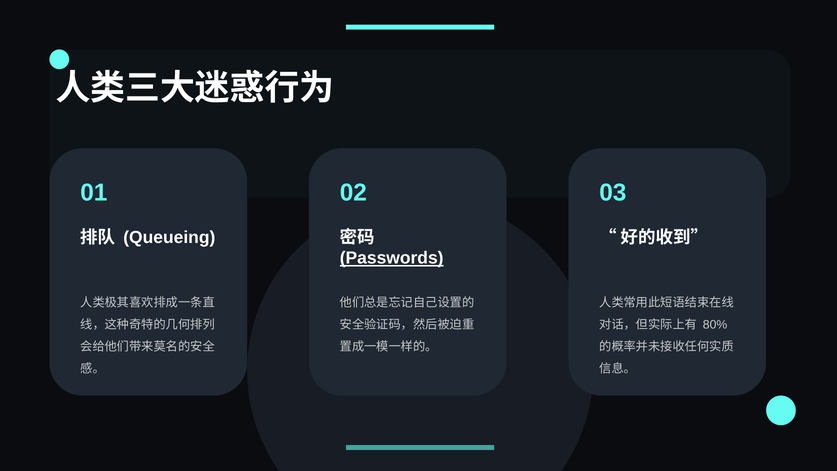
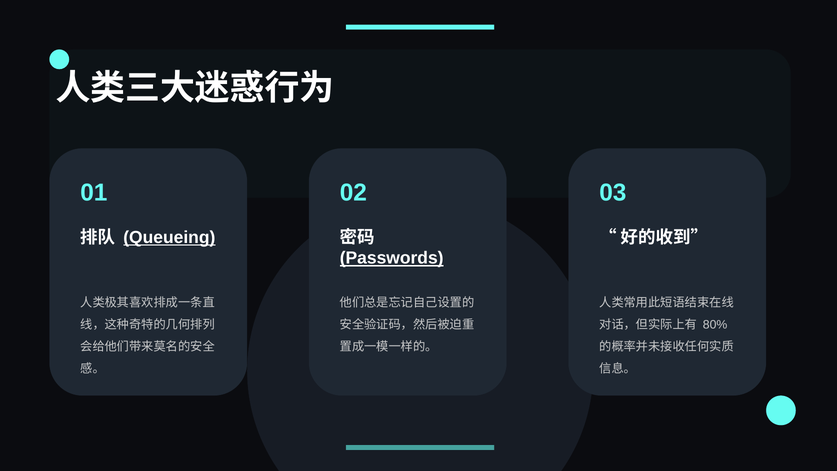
Queueing underline: none -> present
